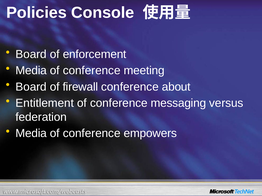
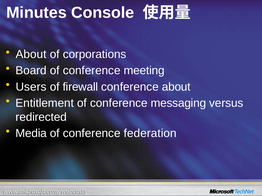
Policies: Policies -> Minutes
Board at (31, 54): Board -> About
enforcement: enforcement -> corporations
Media at (31, 71): Media -> Board
Board at (31, 87): Board -> Users
federation: federation -> redirected
empowers: empowers -> federation
